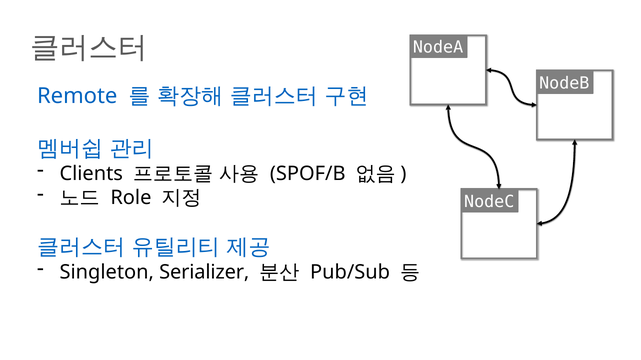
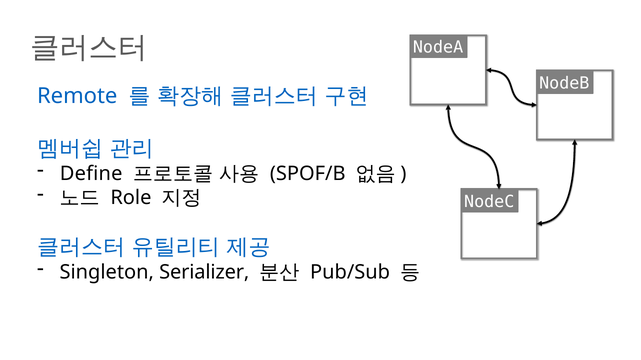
Clients: Clients -> Define
